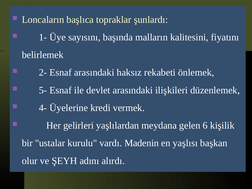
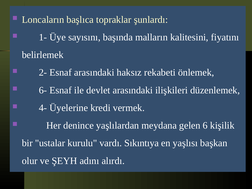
5-: 5- -> 6-
gelirleri: gelirleri -> denince
Madenin: Madenin -> Sıkıntıya
